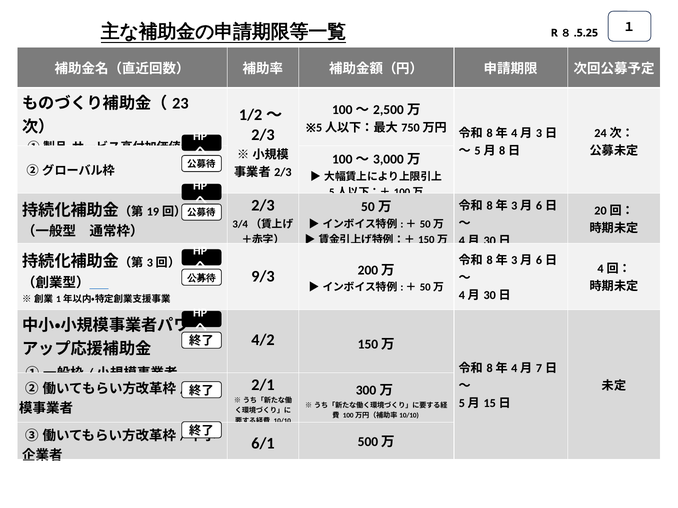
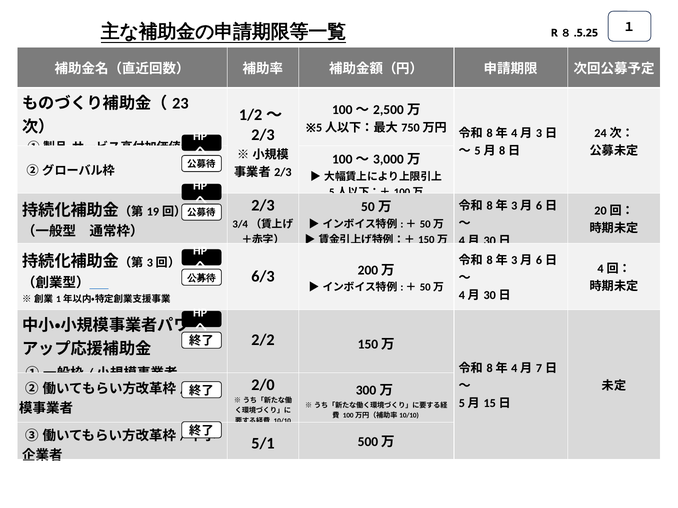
9/3: 9/3 -> 6/3
4/2: 4/2 -> 2/2
2/1: 2/1 -> 2/0
6/1: 6/1 -> 5/1
